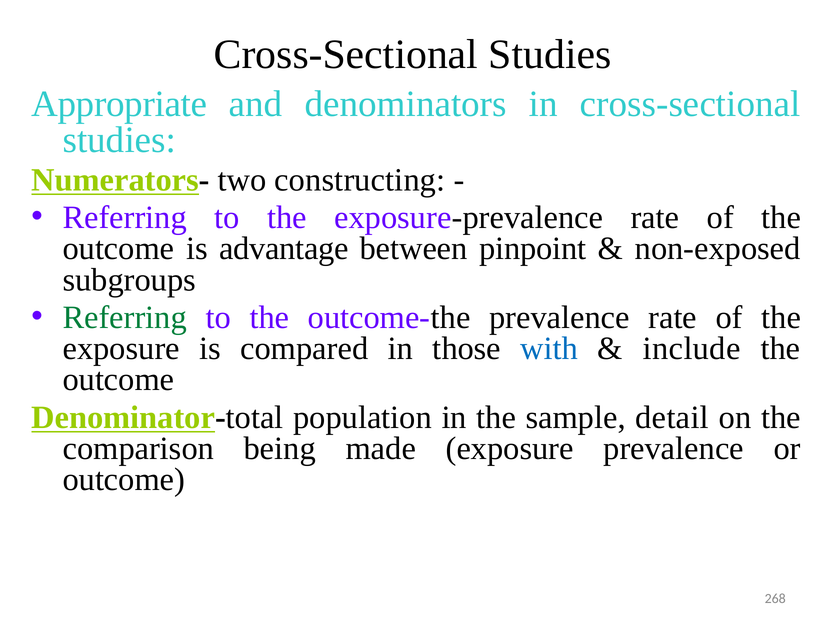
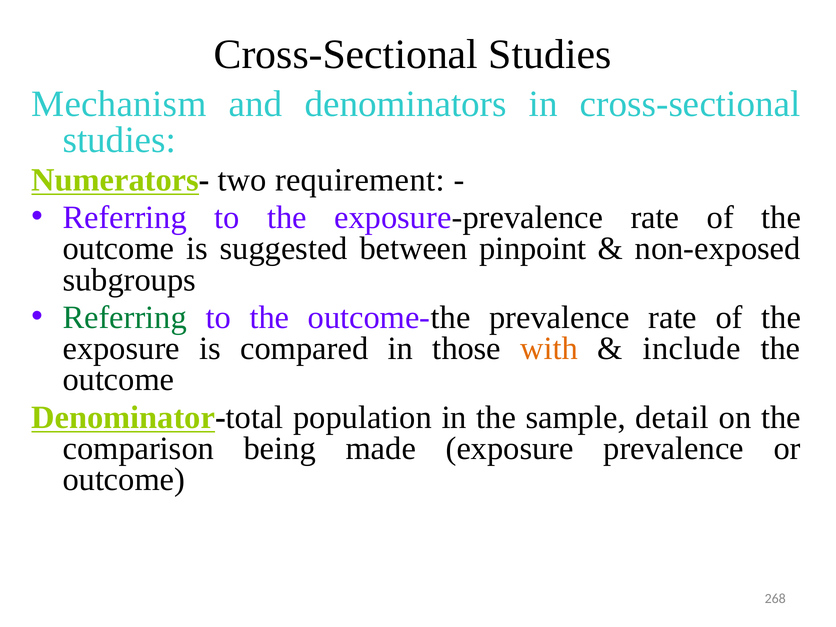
Appropriate: Appropriate -> Mechanism
constructing: constructing -> requirement
advantage: advantage -> suggested
with colour: blue -> orange
